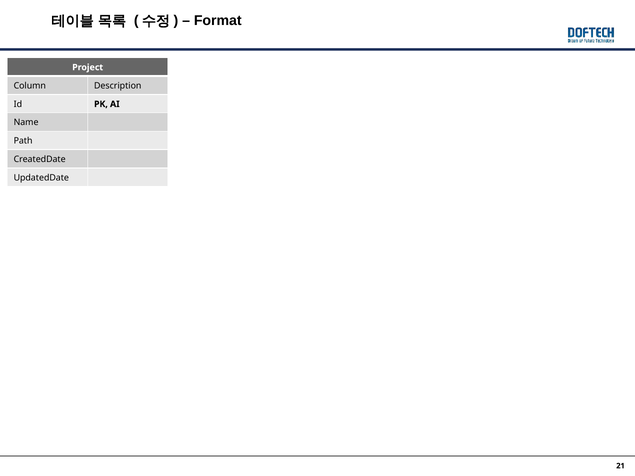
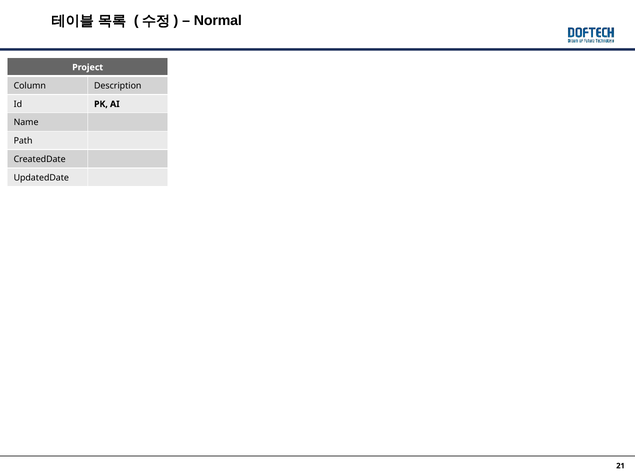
Format: Format -> Normal
